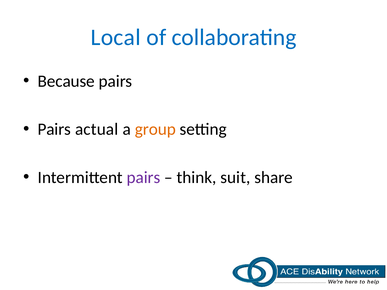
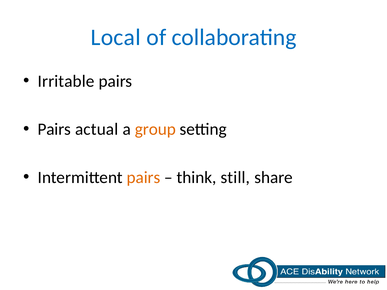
Because: Because -> Irritable
pairs at (143, 178) colour: purple -> orange
suit: suit -> still
